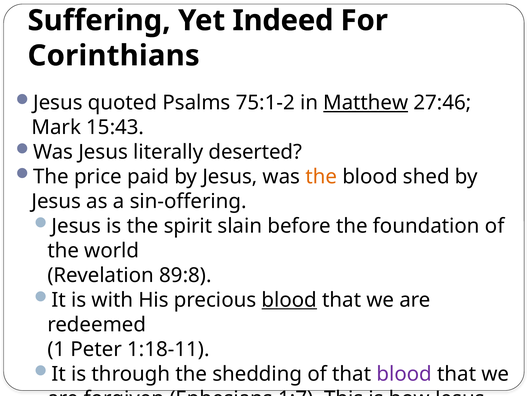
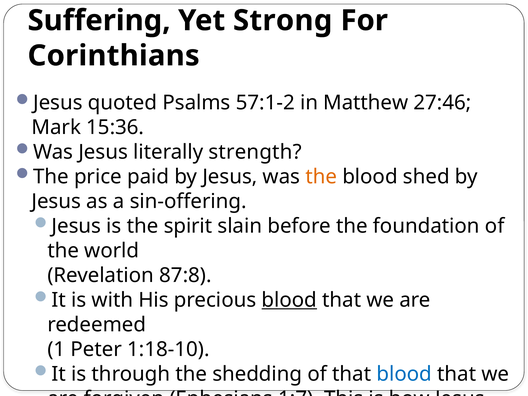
Indeed: Indeed -> Strong
75:1-2: 75:1-2 -> 57:1-2
Matthew underline: present -> none
15:43: 15:43 -> 15:36
deserted: deserted -> strength
89:8: 89:8 -> 87:8
1:18-11: 1:18-11 -> 1:18-10
blood at (404, 374) colour: purple -> blue
